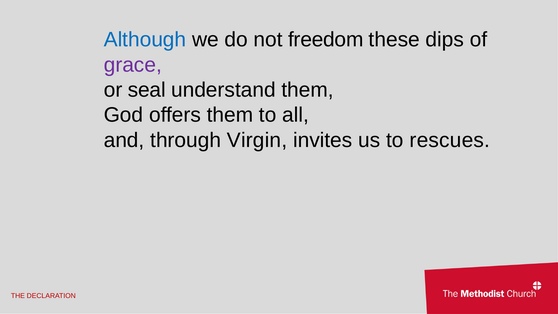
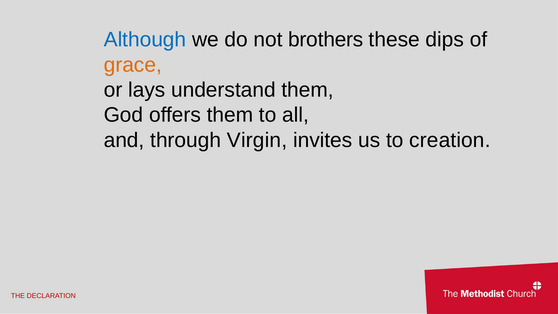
freedom: freedom -> brothers
grace colour: purple -> orange
seal: seal -> lays
rescues: rescues -> creation
